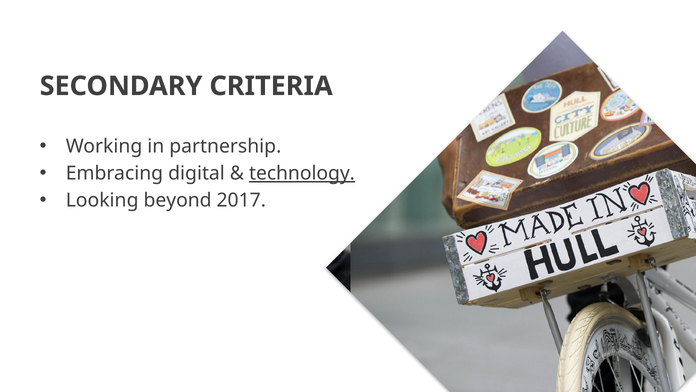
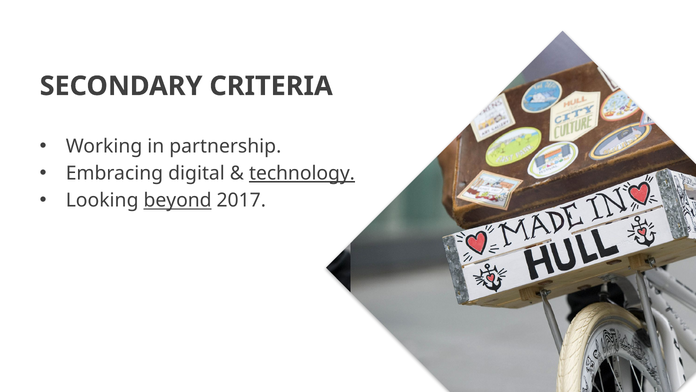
beyond underline: none -> present
